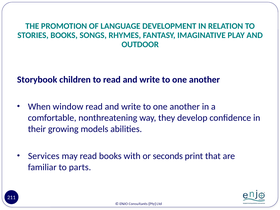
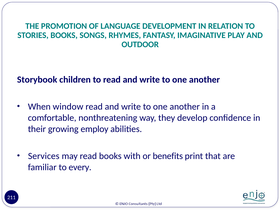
models: models -> employ
seconds: seconds -> benefits
parts: parts -> every
